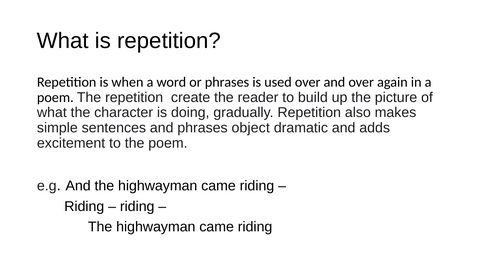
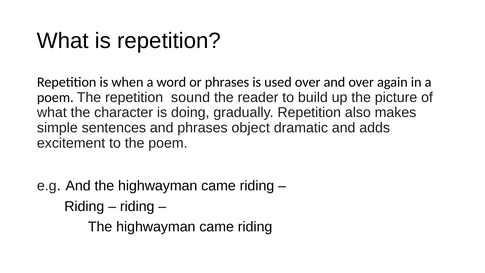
create: create -> sound
